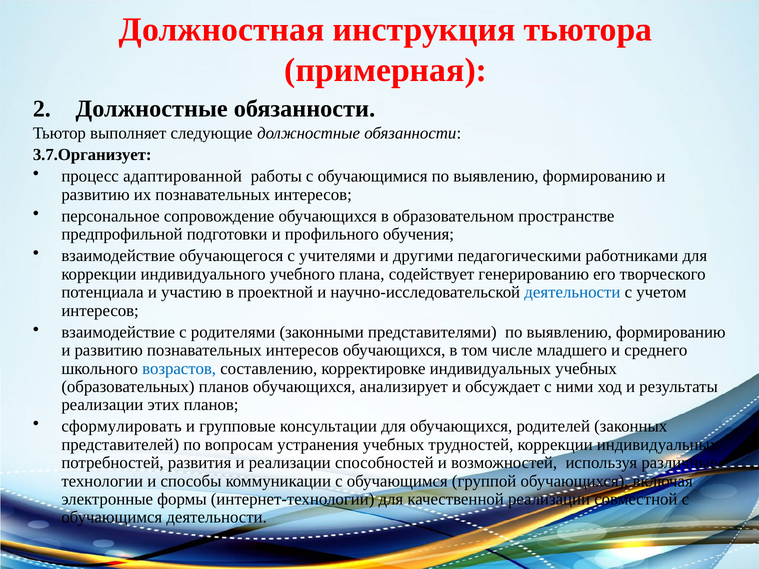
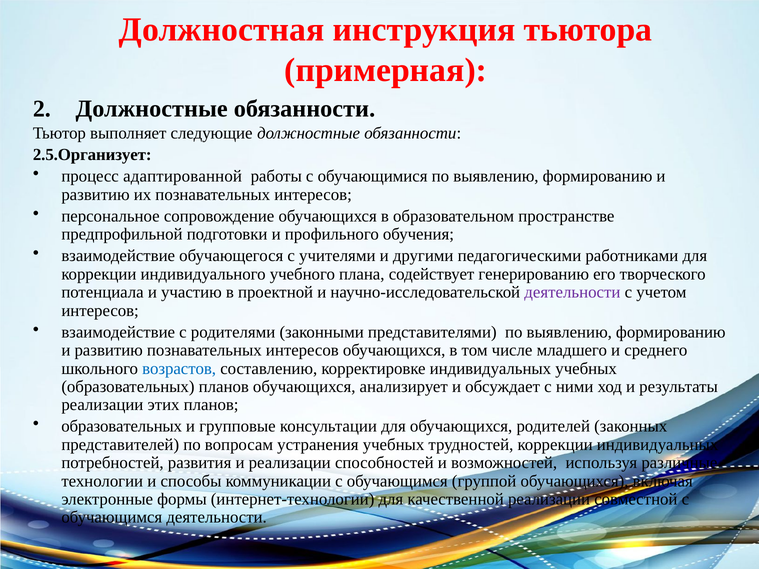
3.7.Организует: 3.7.Организует -> 2.5.Организует
деятельности at (572, 292) colour: blue -> purple
сформулировать at (122, 427): сформулировать -> образовательных
